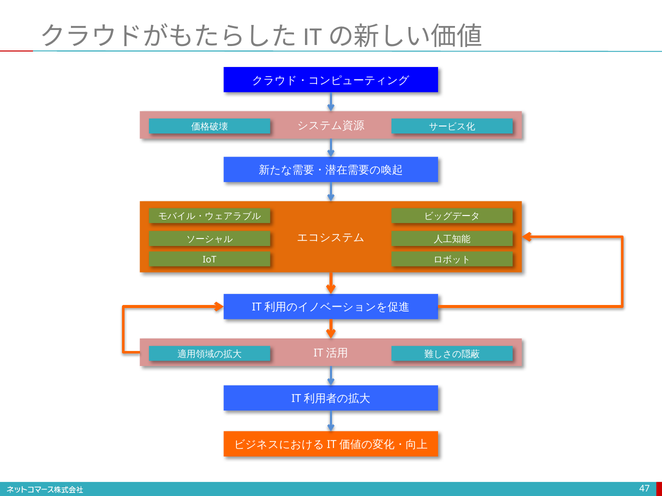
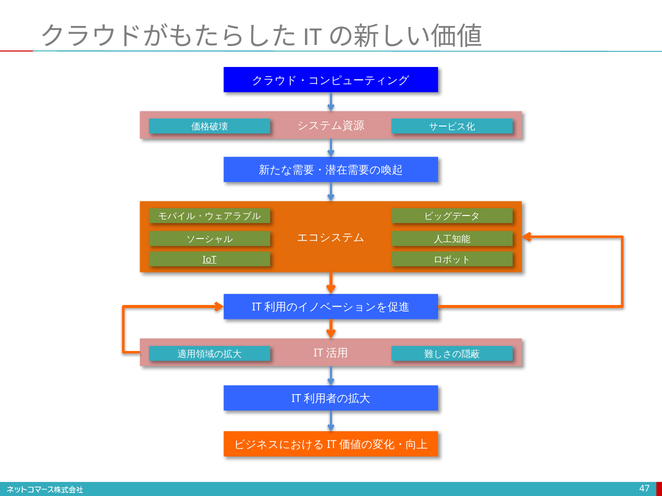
IoT underline: none -> present
